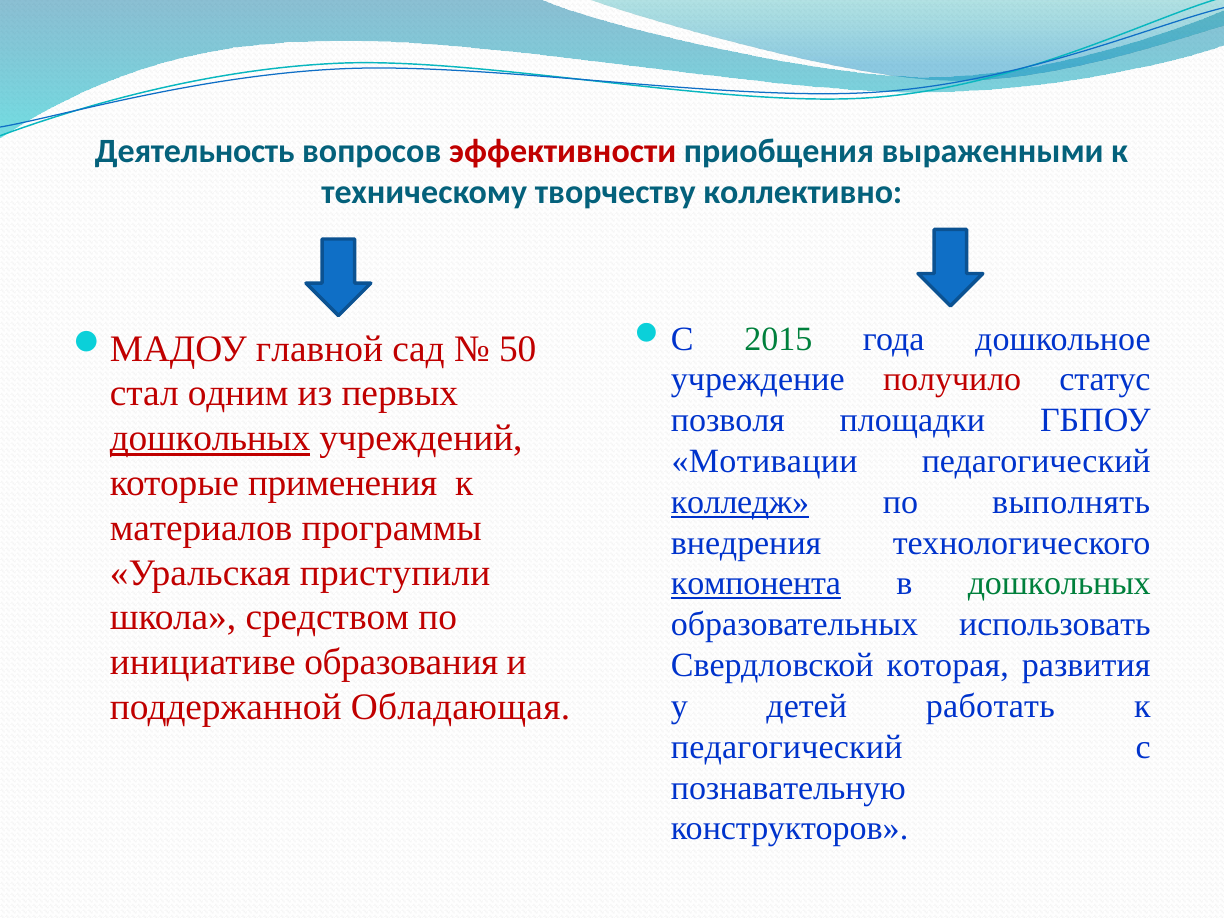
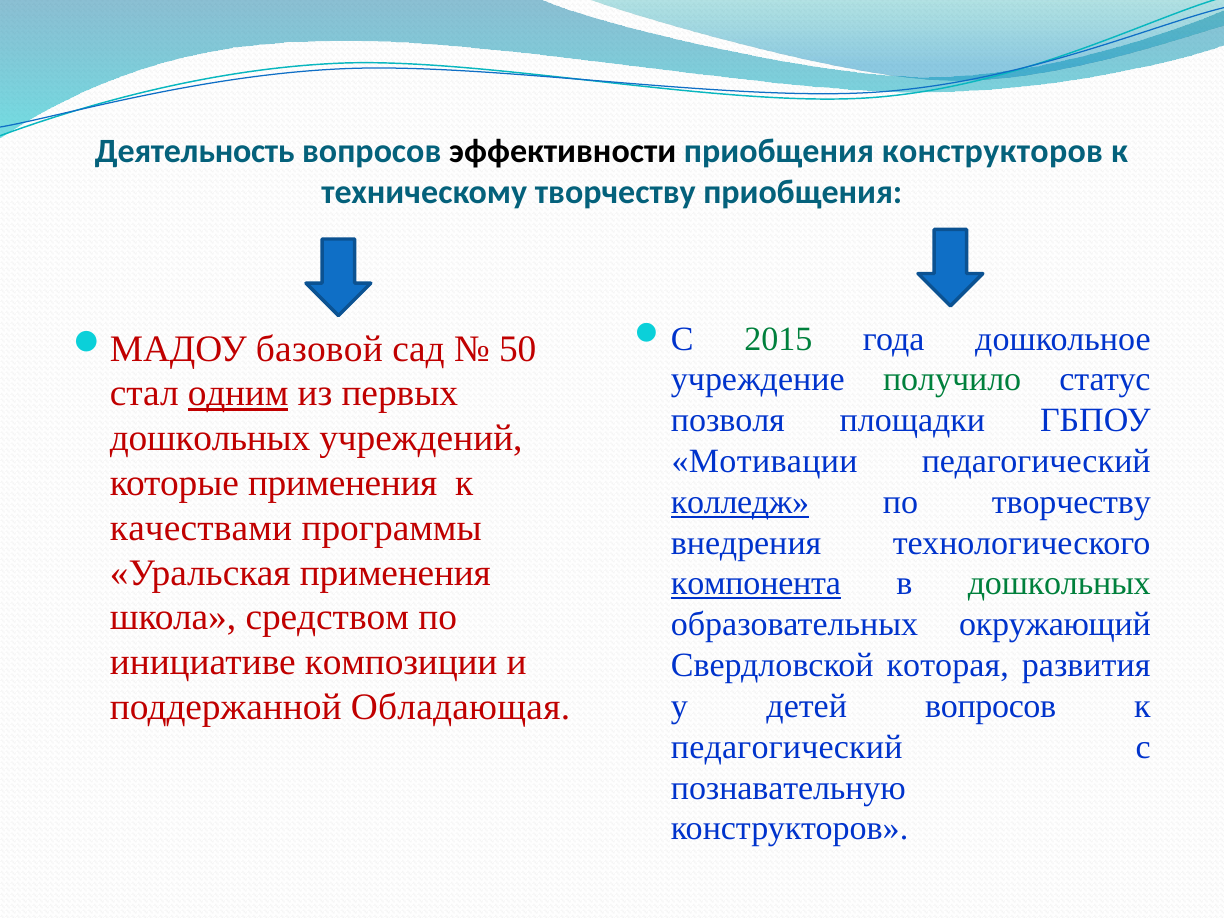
эффективности colour: red -> black
приобщения выраженными: выраженными -> конструкторов
творчеству коллективно: коллективно -> приобщения
главной: главной -> базовой
получило colour: red -> green
одним underline: none -> present
дошкольных at (210, 438) underline: present -> none
по выполнять: выполнять -> творчеству
материалов: материалов -> качествами
Уральская приступили: приступили -> применения
использовать: использовать -> окружающий
образования: образования -> композиции
детей работать: работать -> вопросов
